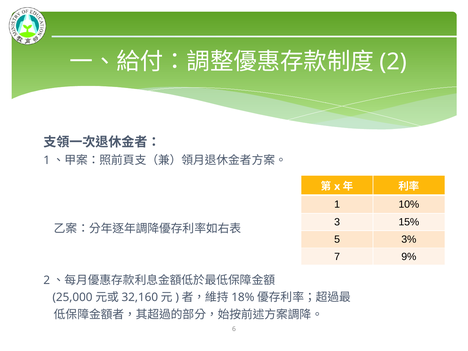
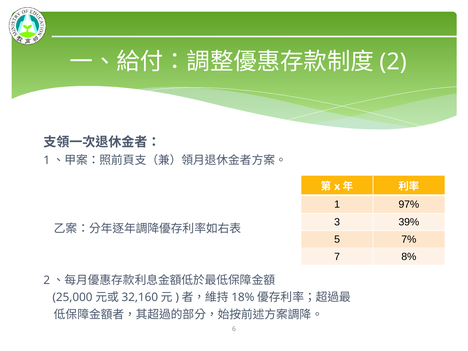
10%: 10% -> 97%
15%: 15% -> 39%
3%: 3% -> 7%
9%: 9% -> 8%
